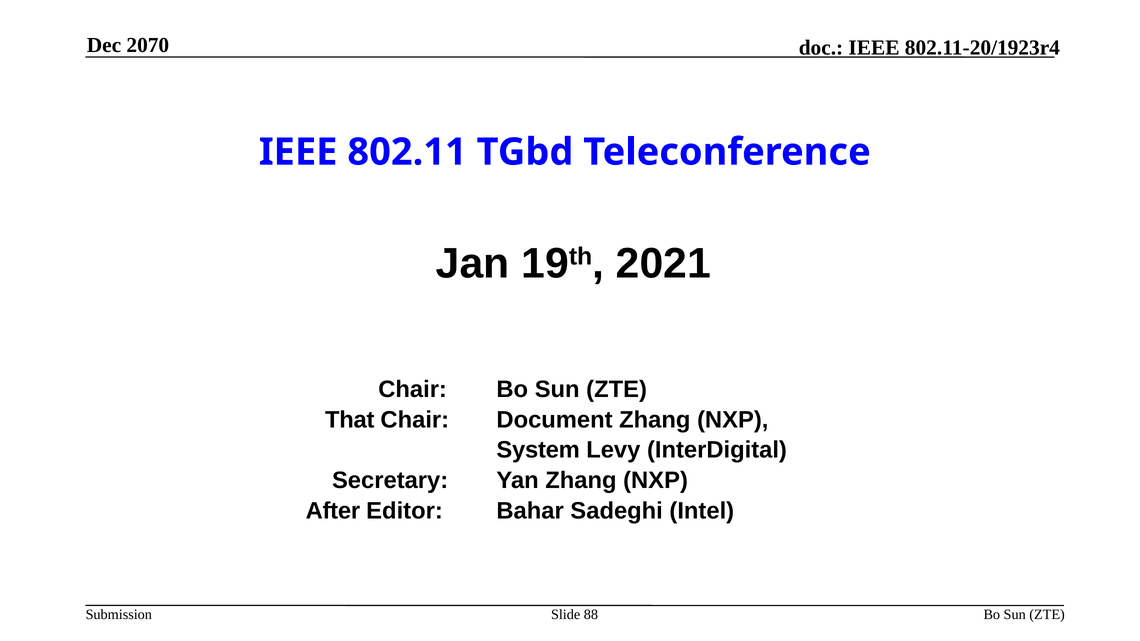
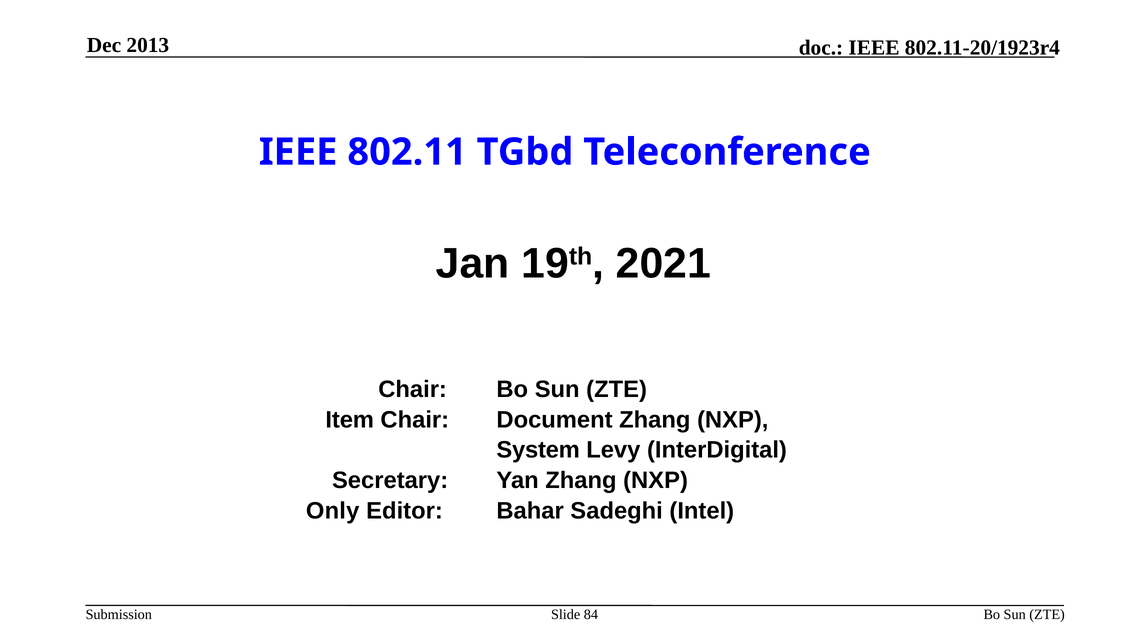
2070: 2070 -> 2013
That: That -> Item
After: After -> Only
88: 88 -> 84
